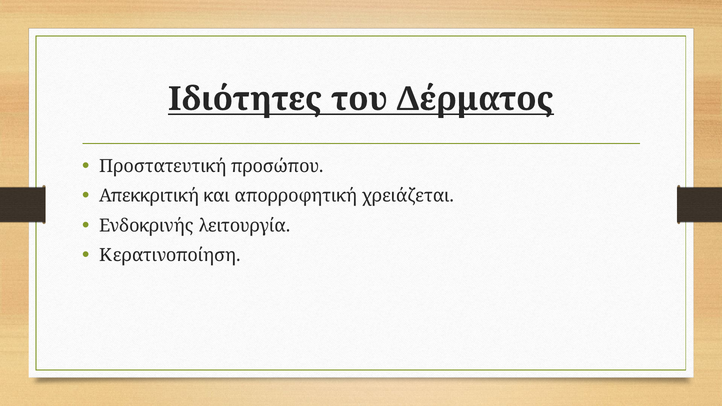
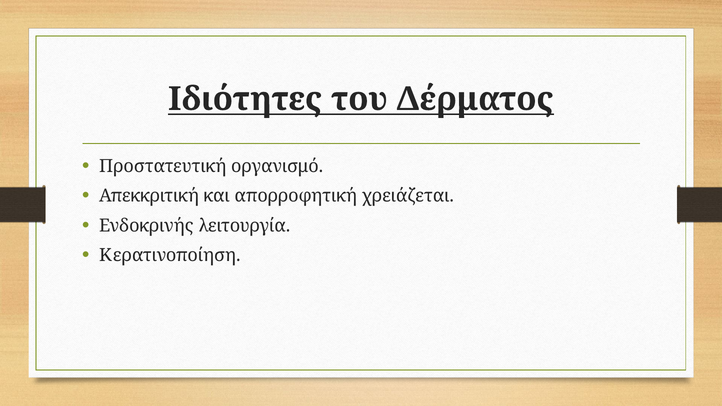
προσώπου: προσώπου -> οργανισμό
